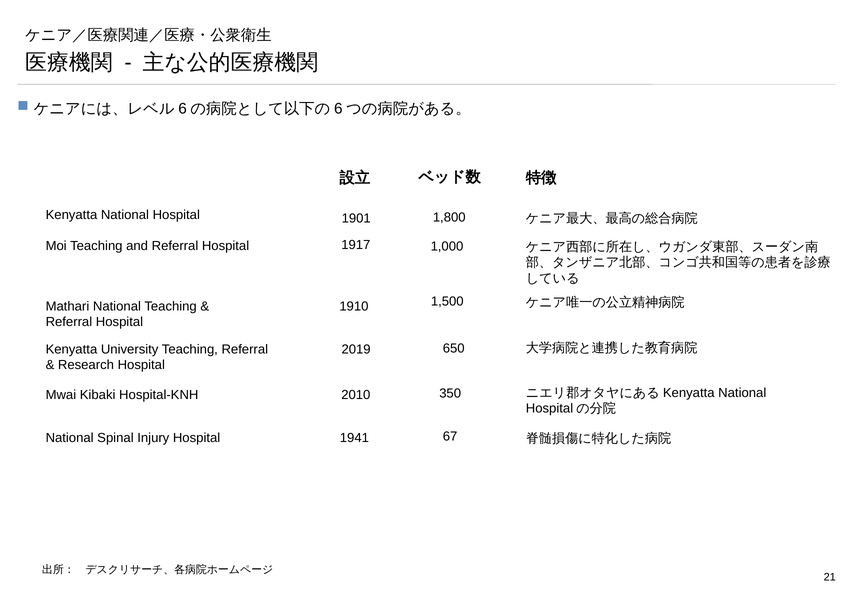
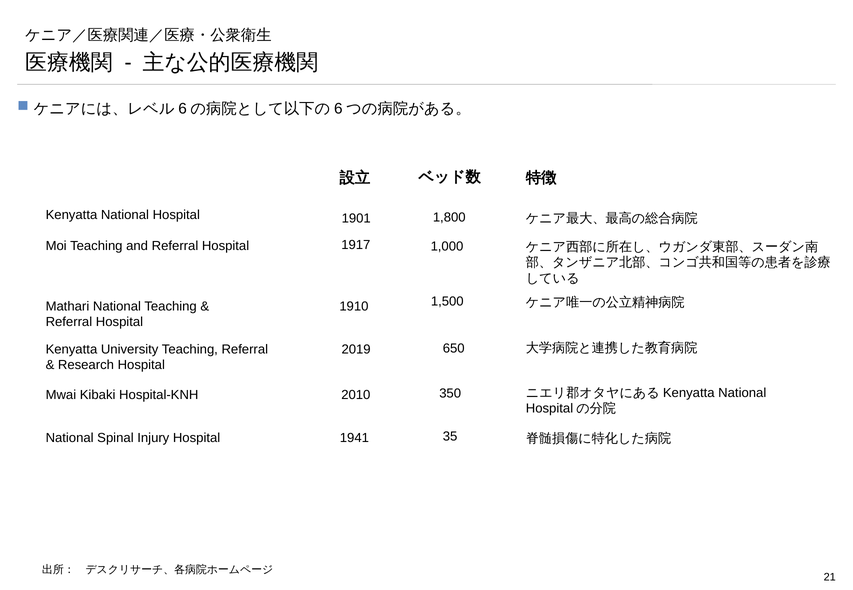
67: 67 -> 35
